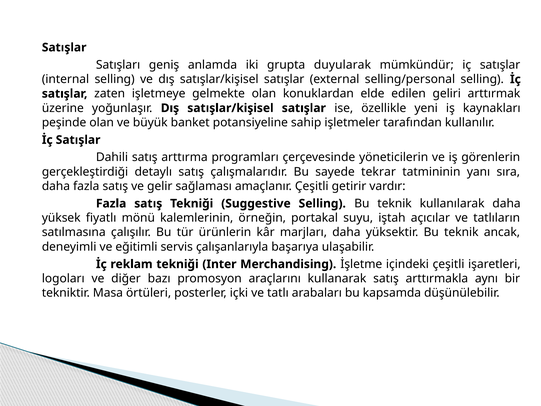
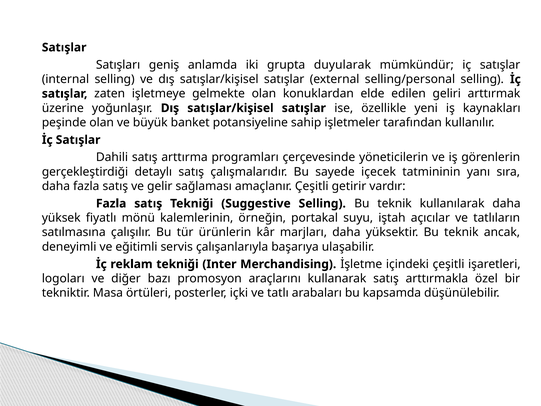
tekrar: tekrar -> içecek
aynı: aynı -> özel
